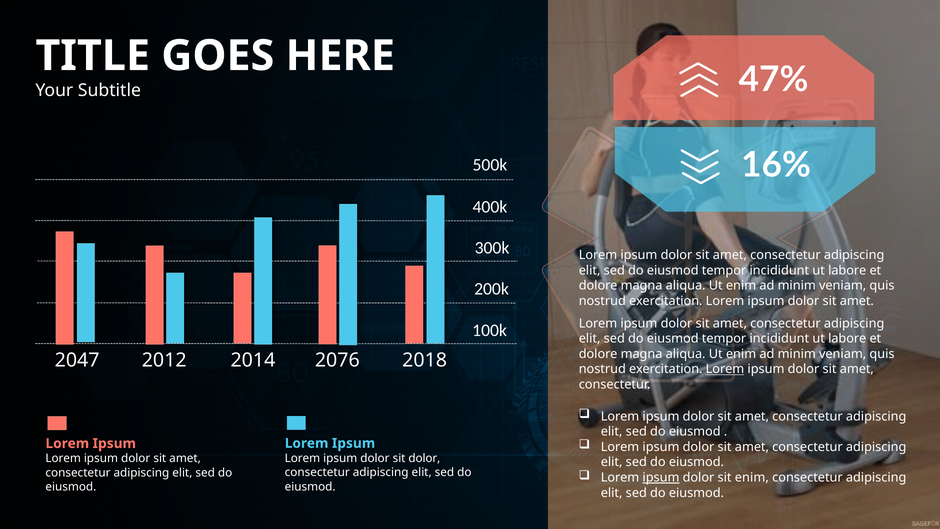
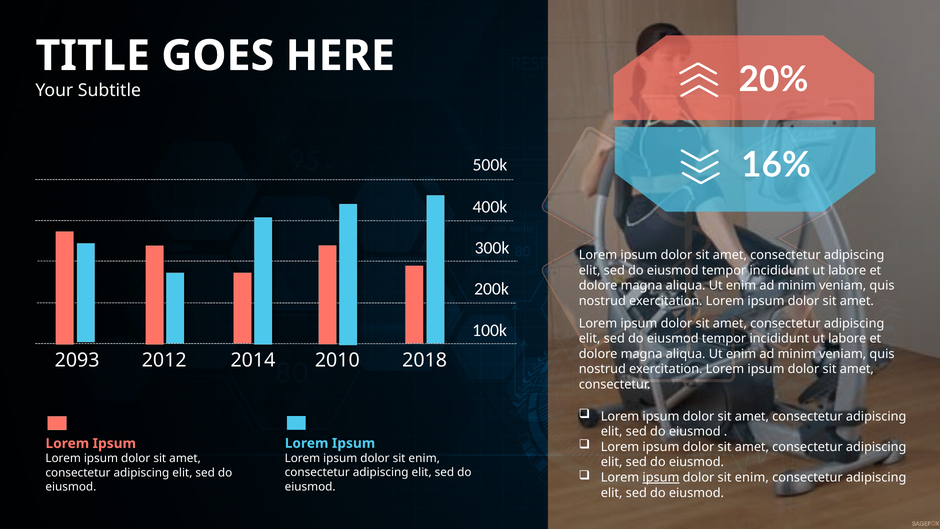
47%: 47% -> 20%
2047: 2047 -> 2093
2076: 2076 -> 2010
Lorem at (725, 369) underline: present -> none
dolor at (424, 458): dolor -> enim
